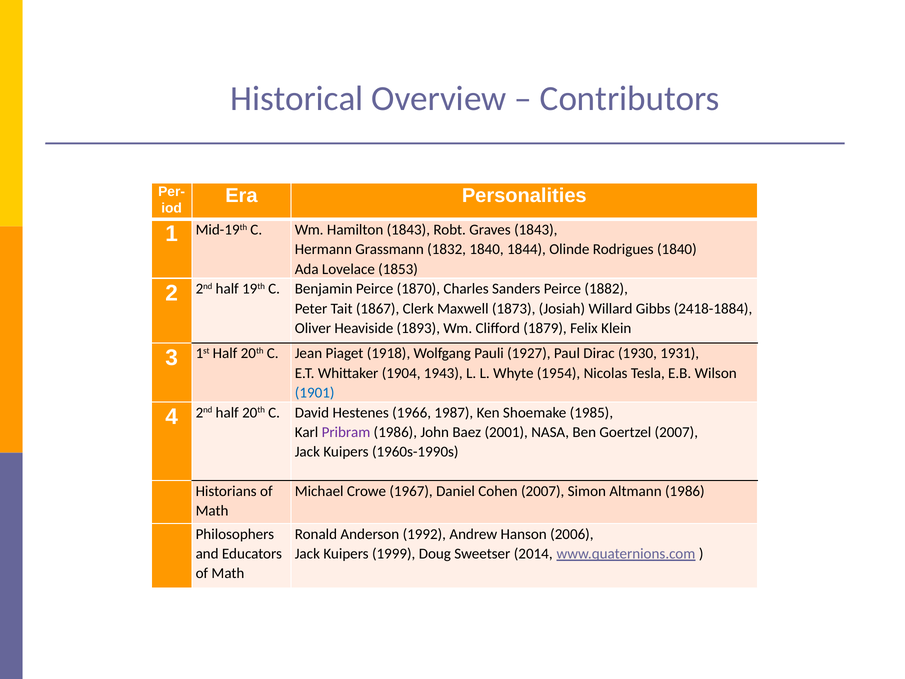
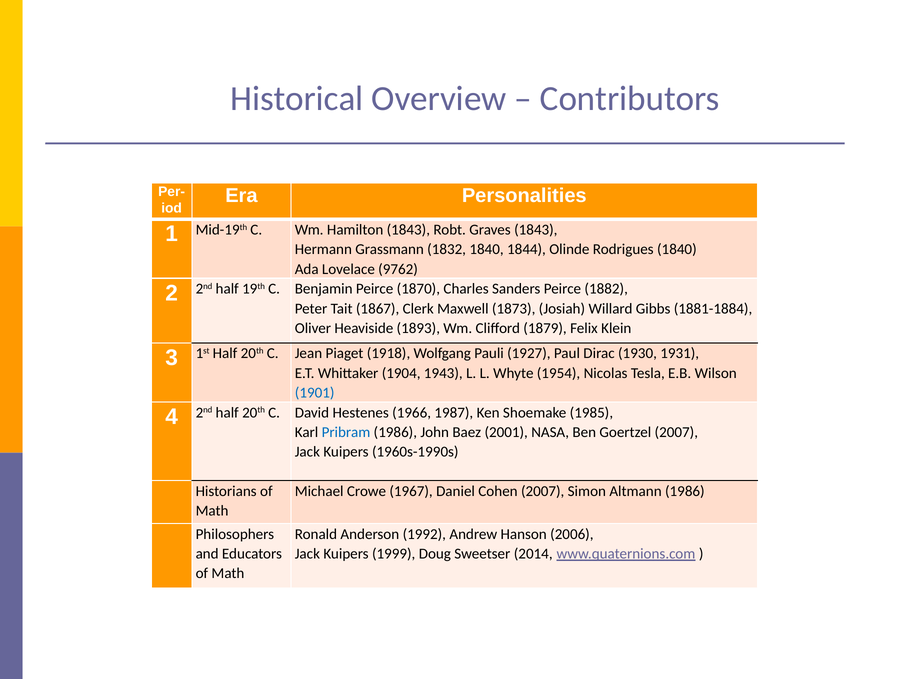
1853: 1853 -> 9762
2418-1884: 2418-1884 -> 1881-1884
Pribram colour: purple -> blue
